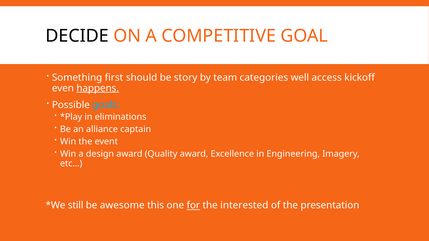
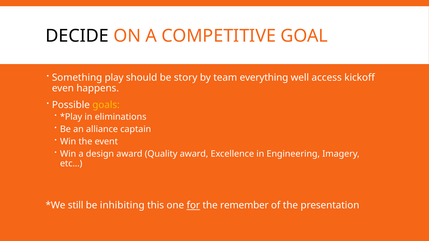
first: first -> play
categories: categories -> everything
happens underline: present -> none
goals colour: light blue -> yellow
awesome: awesome -> inhibiting
interested: interested -> remember
